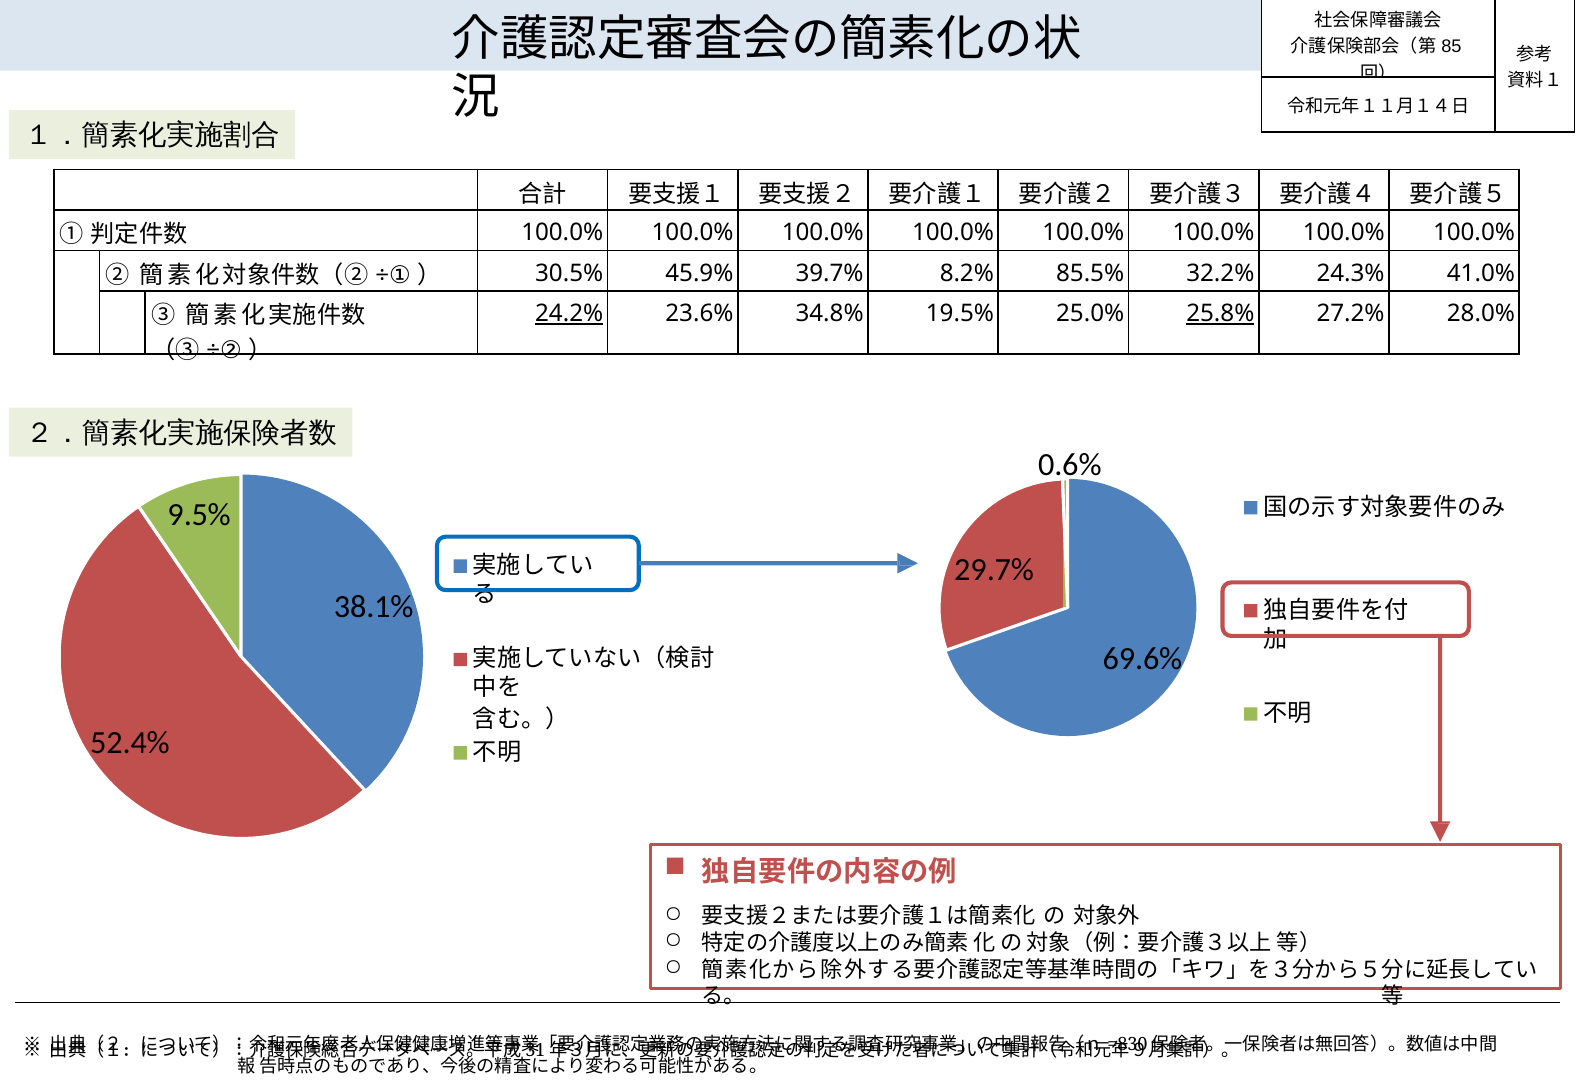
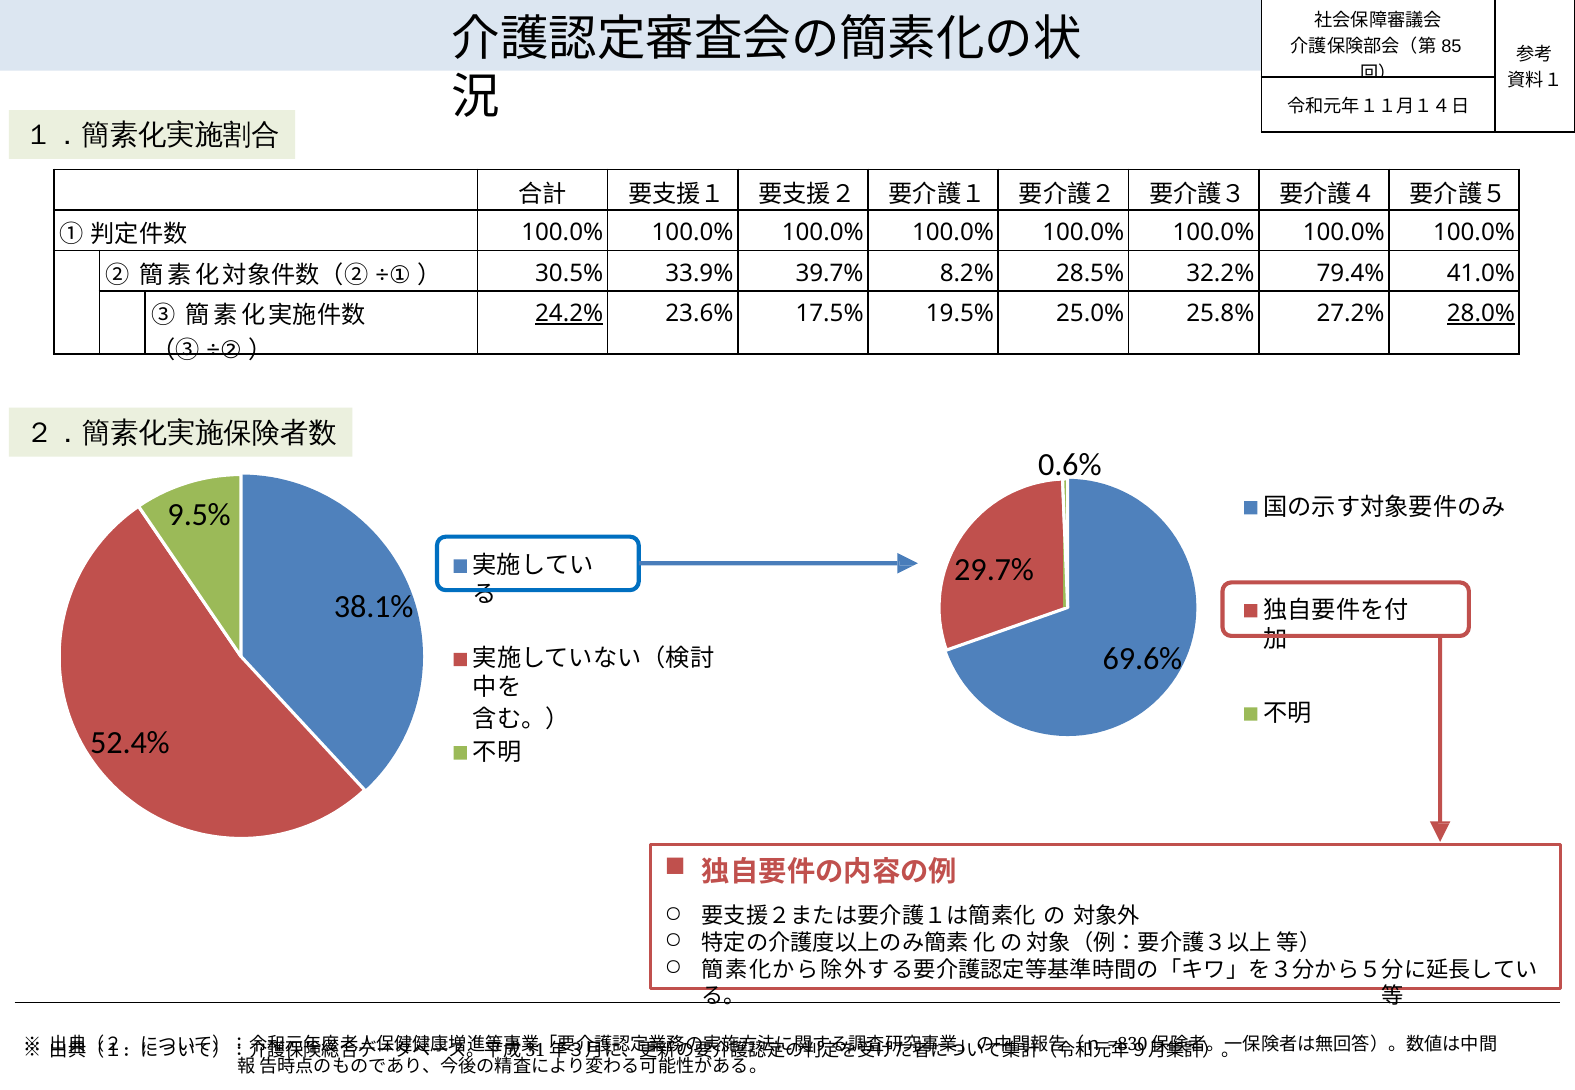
45.9%: 45.9% -> 33.9%
85.5%: 85.5% -> 28.5%
24.3%: 24.3% -> 79.4%
34.8%: 34.8% -> 17.5%
25.8% underline: present -> none
28.0% underline: none -> present
